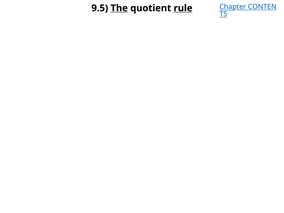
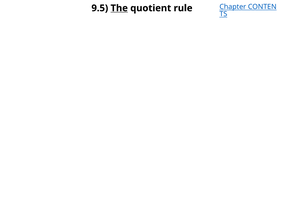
rule underline: present -> none
